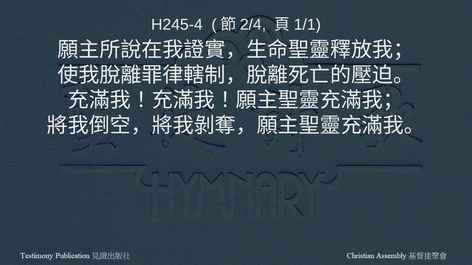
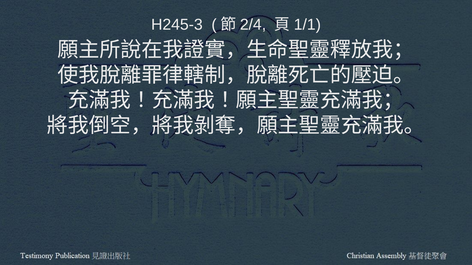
H245-4: H245-4 -> H245-3
